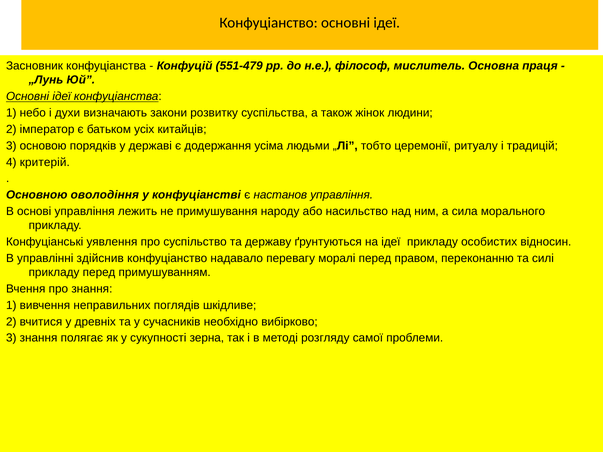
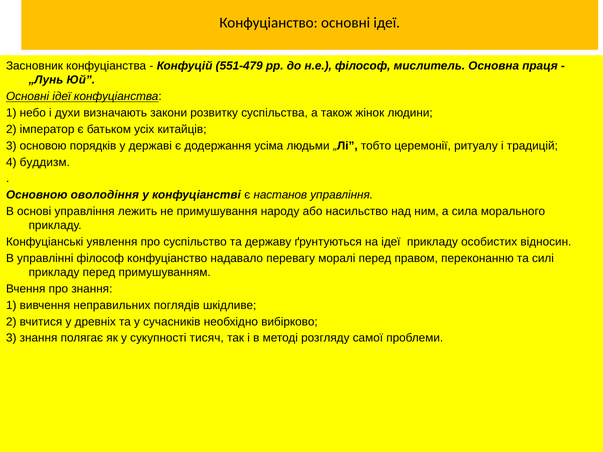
критерій: критерій -> буддизм
управлінні здійснив: здійснив -> філософ
зерна: зерна -> тисяч
